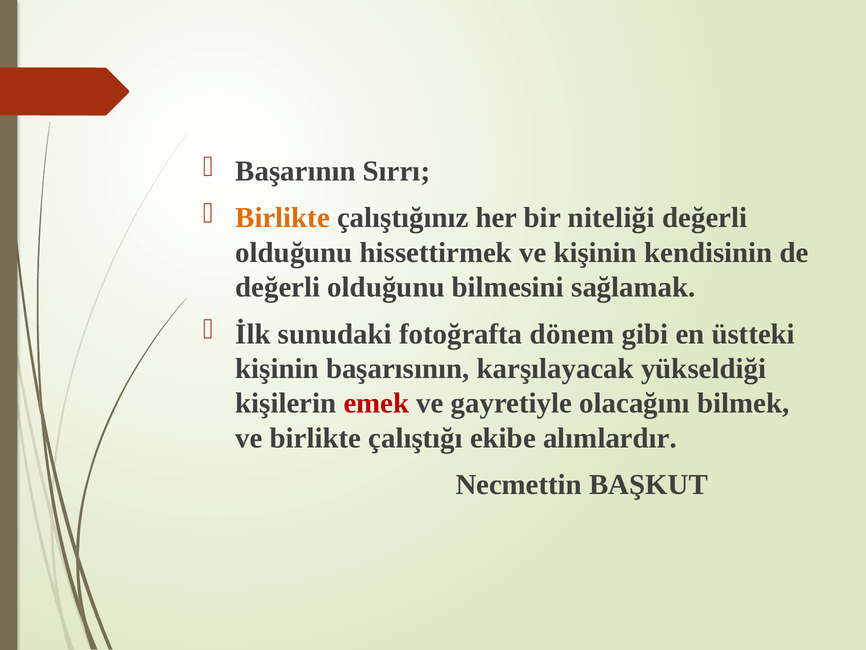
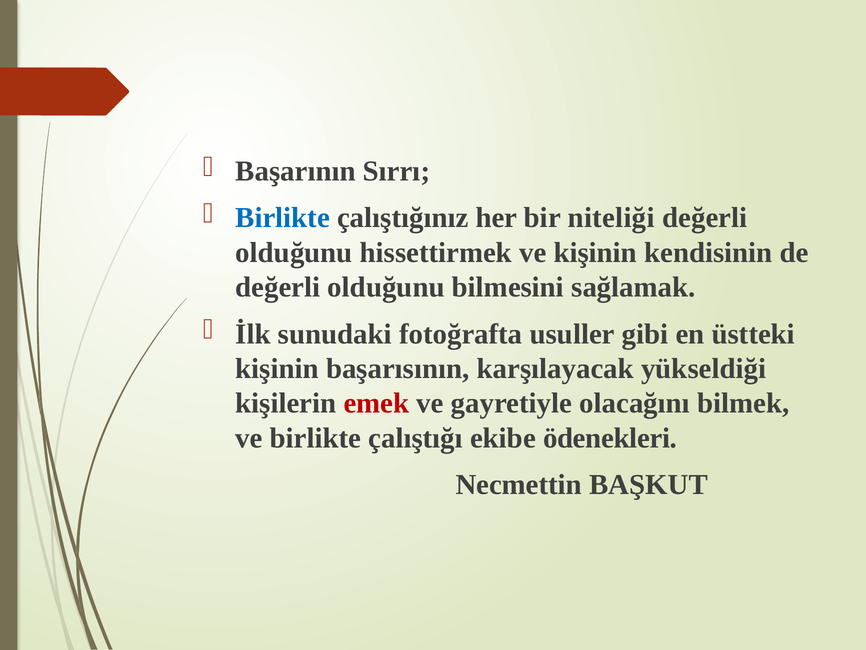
Birlikte at (283, 218) colour: orange -> blue
dönem: dönem -> usuller
alımlardır: alımlardır -> ödenekleri
